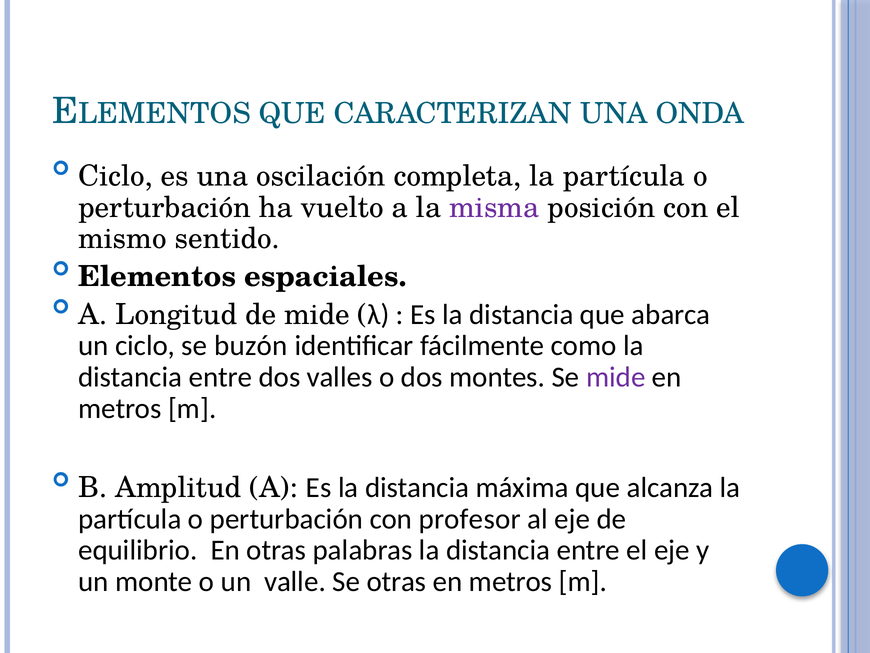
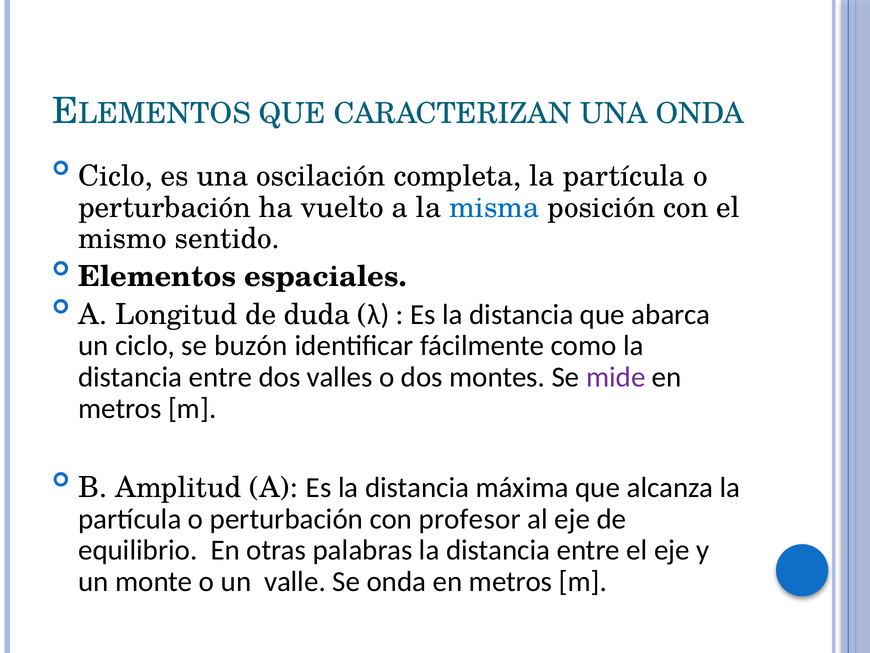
misma colour: purple -> blue
de mide: mide -> duda
Se otras: otras -> onda
